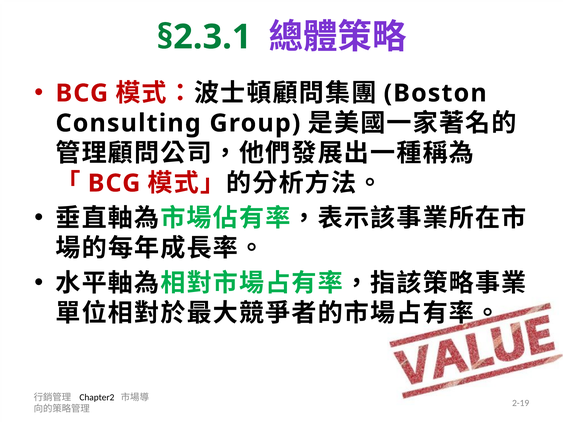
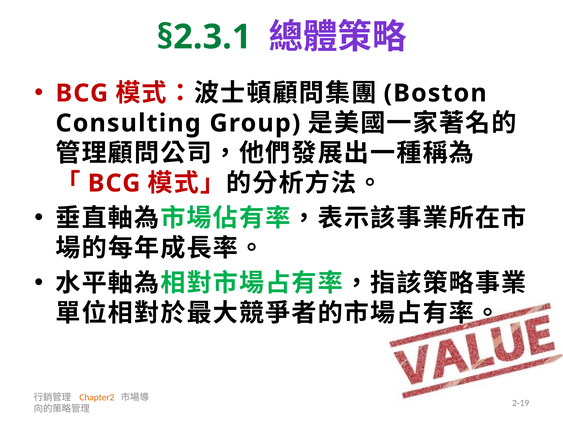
Chapter2 colour: black -> orange
